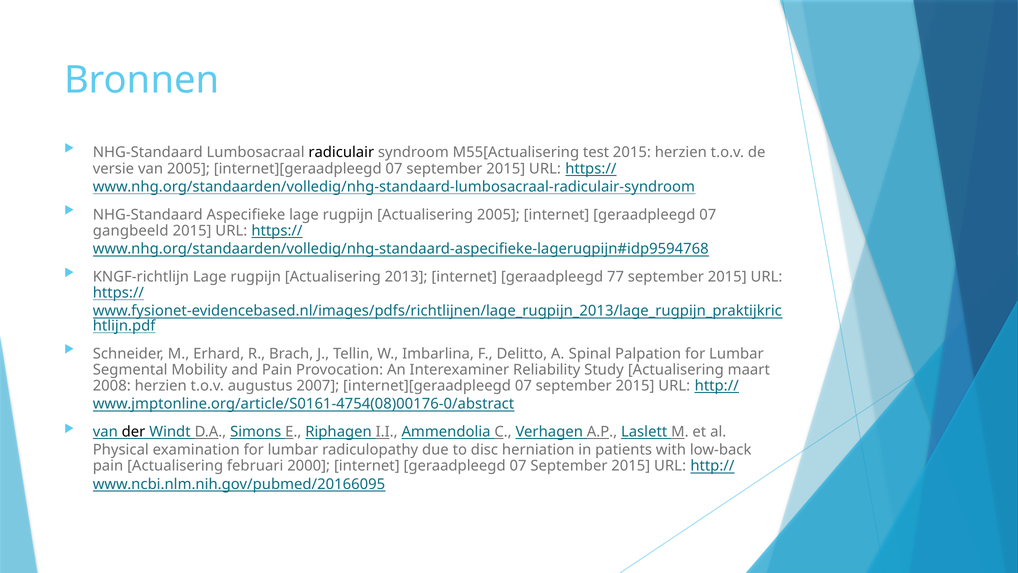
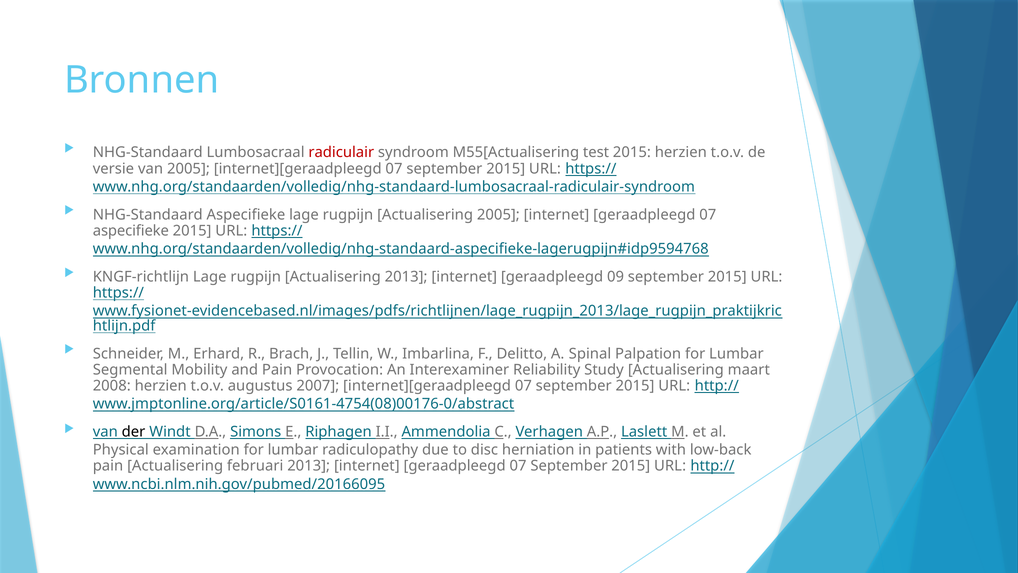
radiculair colour: black -> red
gangbeeld at (131, 231): gangbeeld -> aspecifieke
77: 77 -> 09
februari 2000: 2000 -> 2013
